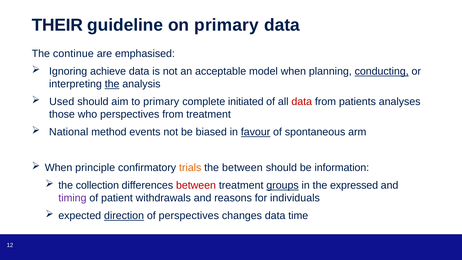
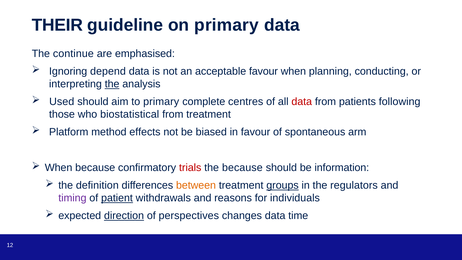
achieve: achieve -> depend
acceptable model: model -> favour
conducting underline: present -> none
initiated: initiated -> centres
analyses: analyses -> following
who perspectives: perspectives -> biostatistical
National: National -> Platform
events: events -> effects
favour at (256, 132) underline: present -> none
When principle: principle -> because
trials colour: orange -> red
the between: between -> because
collection: collection -> definition
between at (196, 185) colour: red -> orange
expressed: expressed -> regulators
patient underline: none -> present
